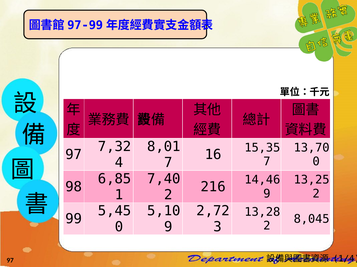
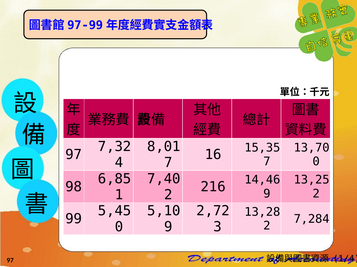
8,045: 8,045 -> 7,284
